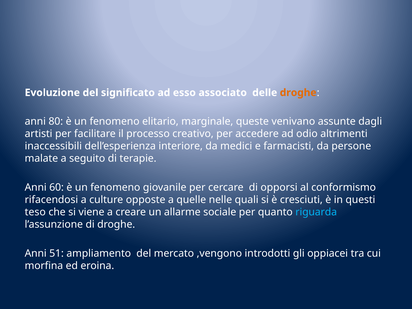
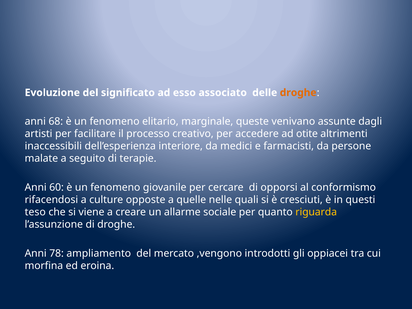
80: 80 -> 68
odio: odio -> otite
riguarda colour: light blue -> yellow
51: 51 -> 78
